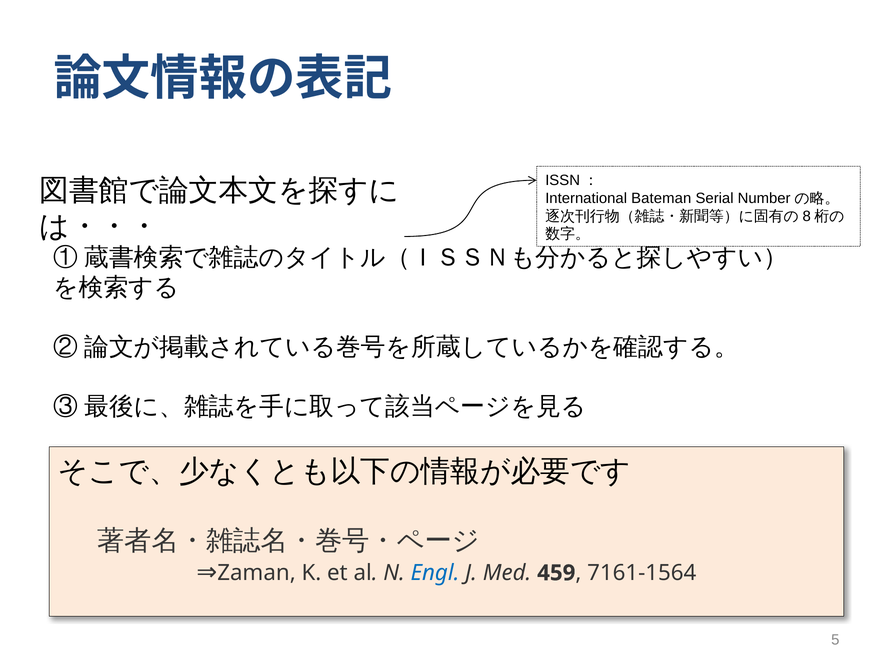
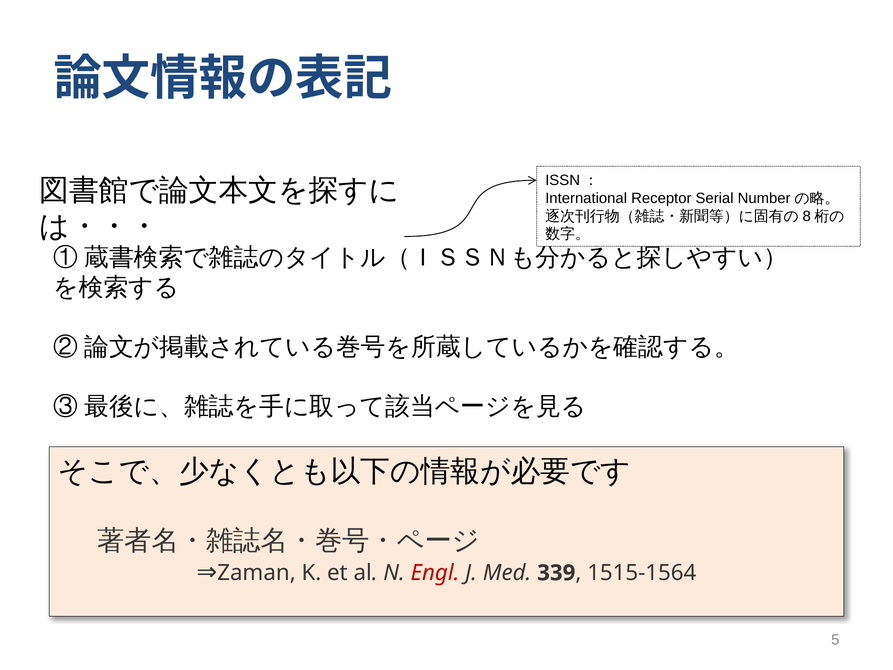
Bateman: Bateman -> Receptor
Engl colour: blue -> red
459: 459 -> 339
7161-1564: 7161-1564 -> 1515-1564
